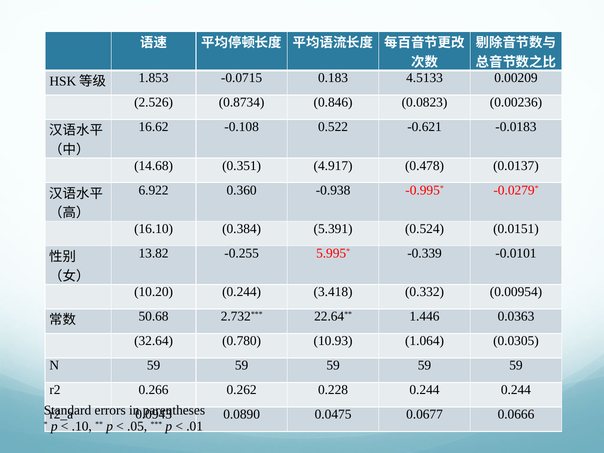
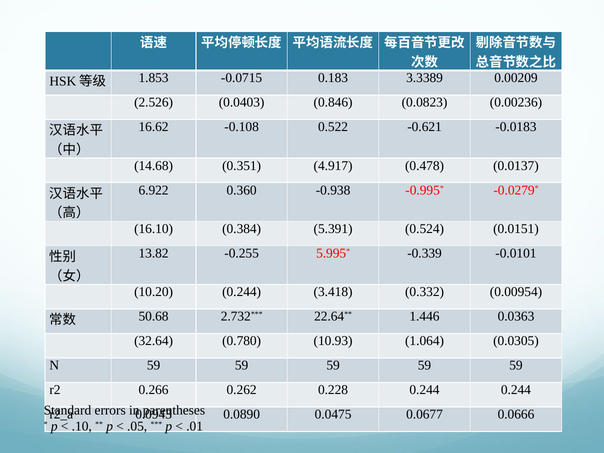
4.5133: 4.5133 -> 3.3389
0.8734: 0.8734 -> 0.0403
